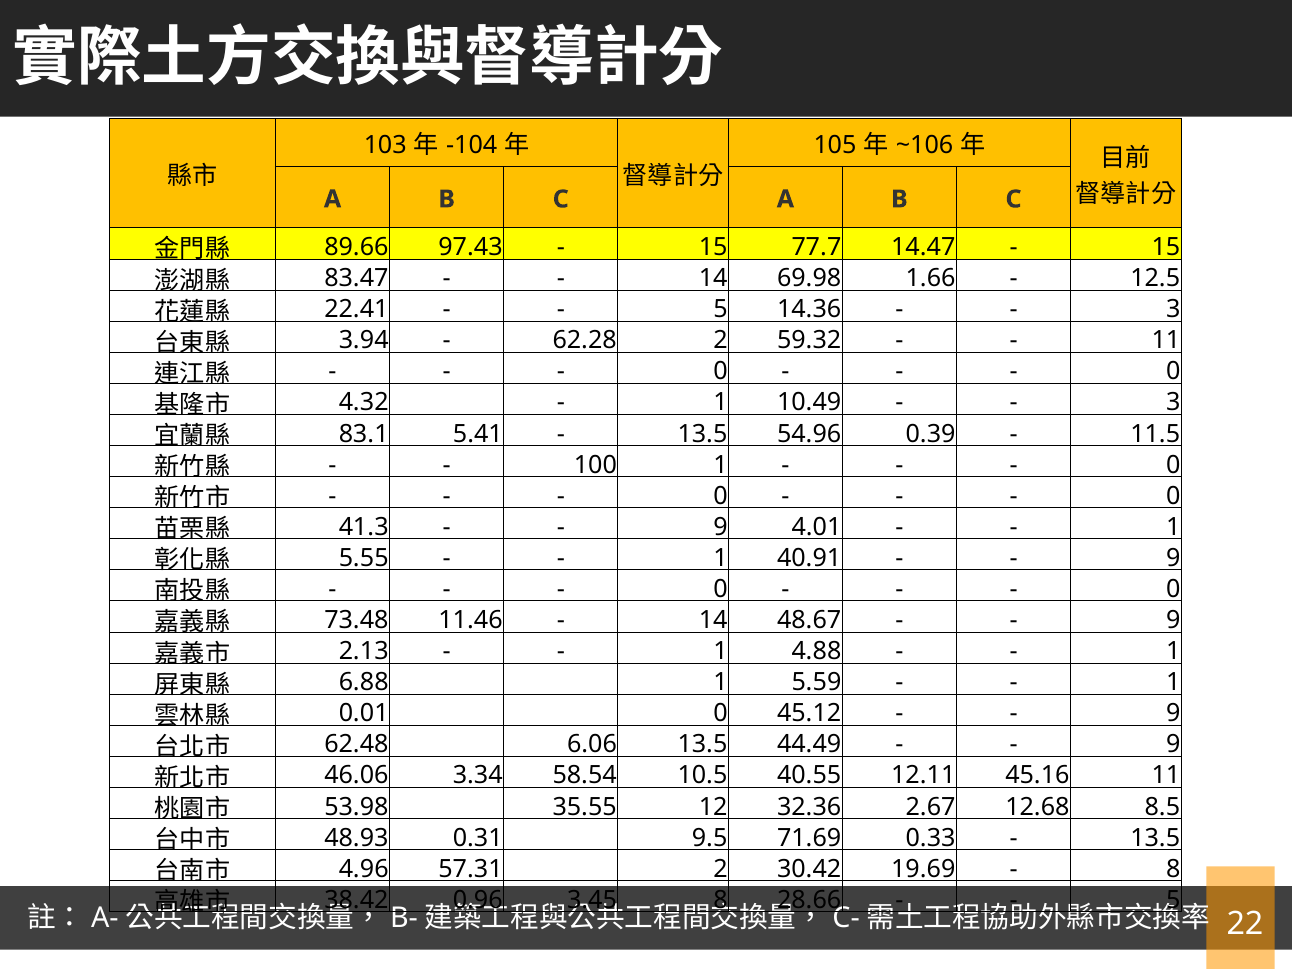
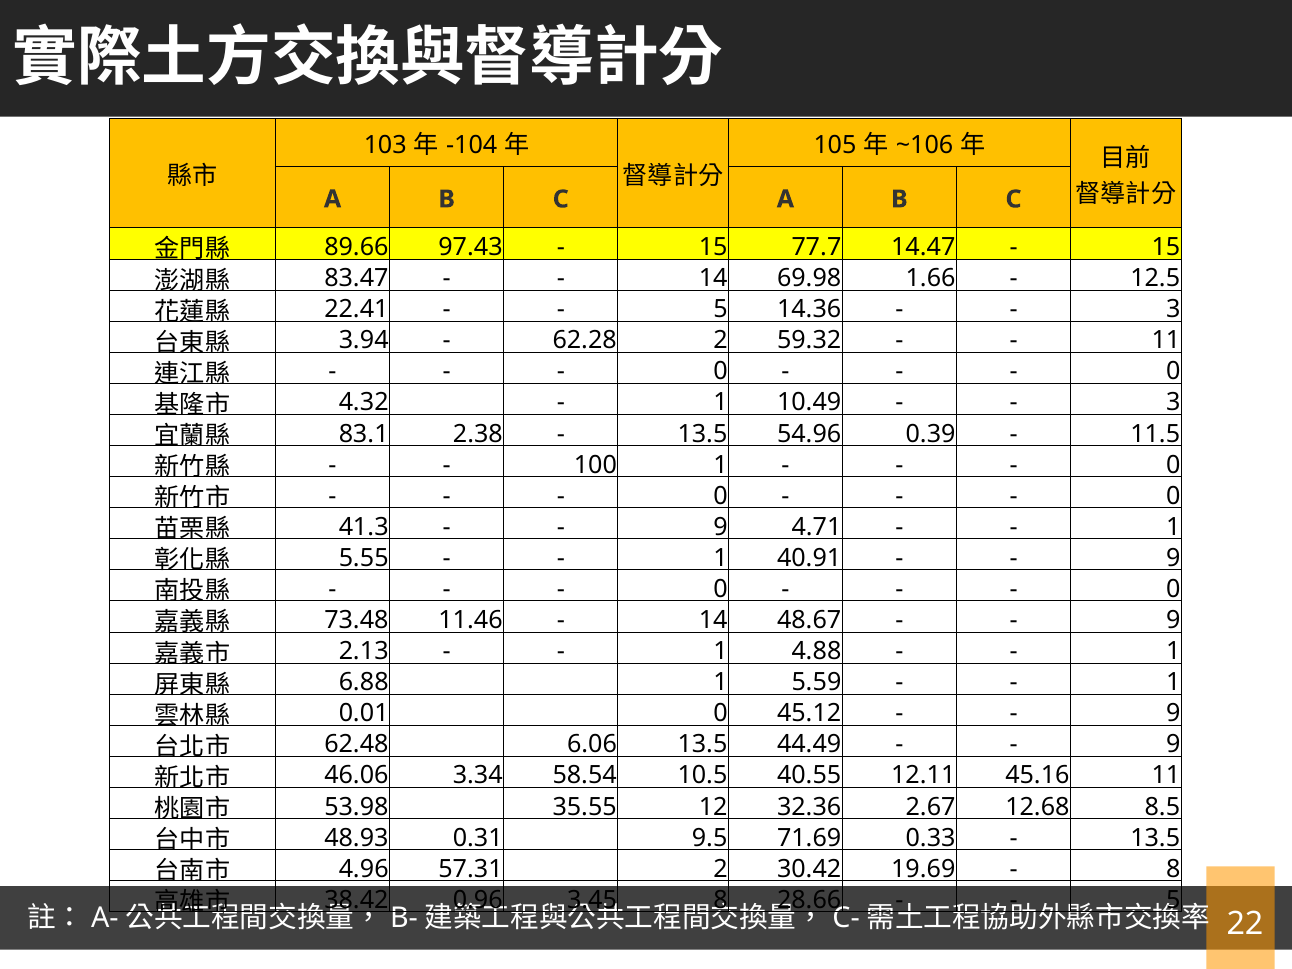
5.41: 5.41 -> 2.38
4.01: 4.01 -> 4.71
